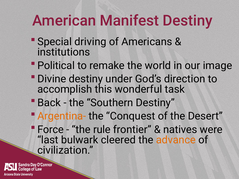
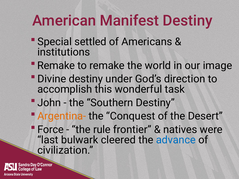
driving: driving -> settled
Political at (56, 66): Political -> Remake
Back: Back -> John
advance colour: orange -> blue
